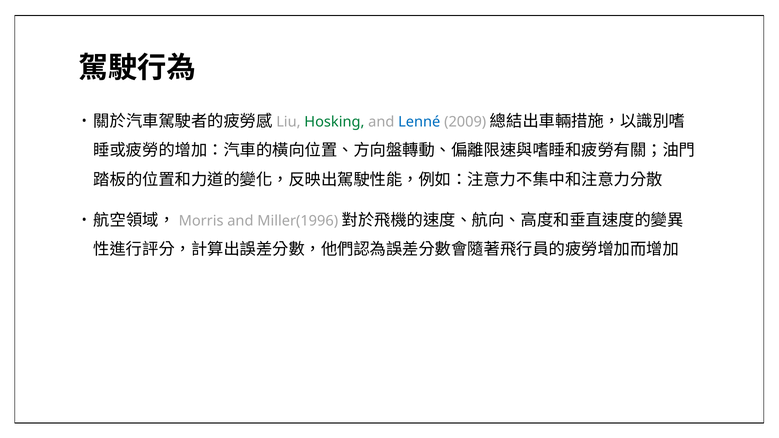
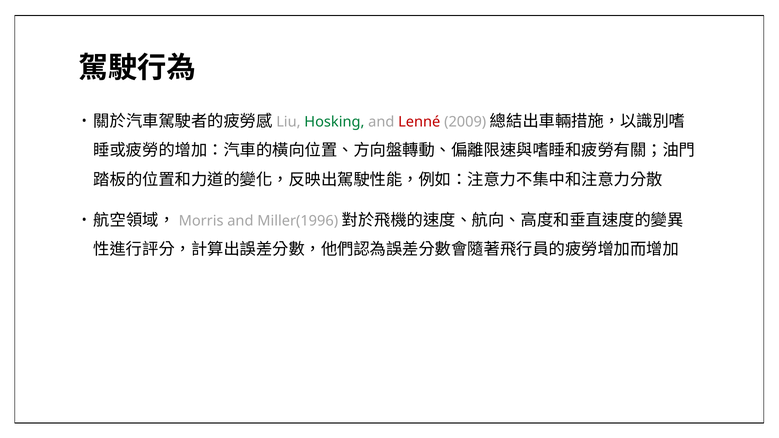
Lenné colour: blue -> red
